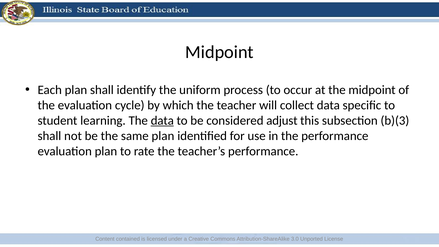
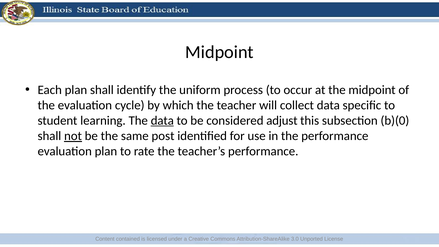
b)(3: b)(3 -> b)(0
not underline: none -> present
same plan: plan -> post
